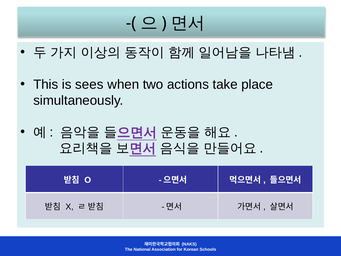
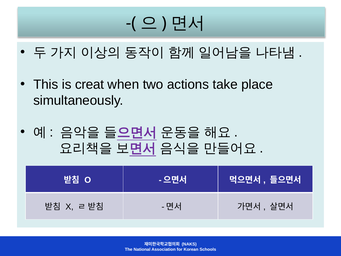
sees: sees -> creat
